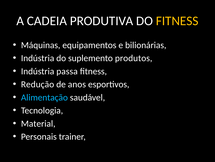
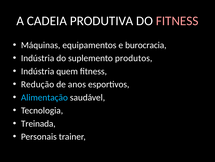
FITNESS at (177, 21) colour: yellow -> pink
bilionárias: bilionárias -> burocracia
passa: passa -> quem
Material: Material -> Treinada
